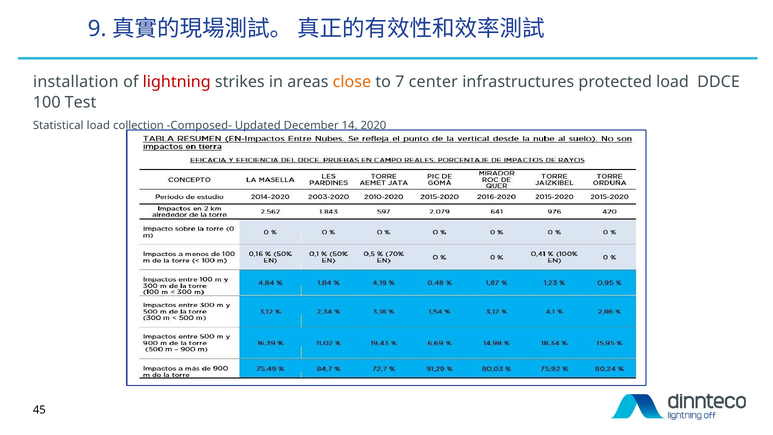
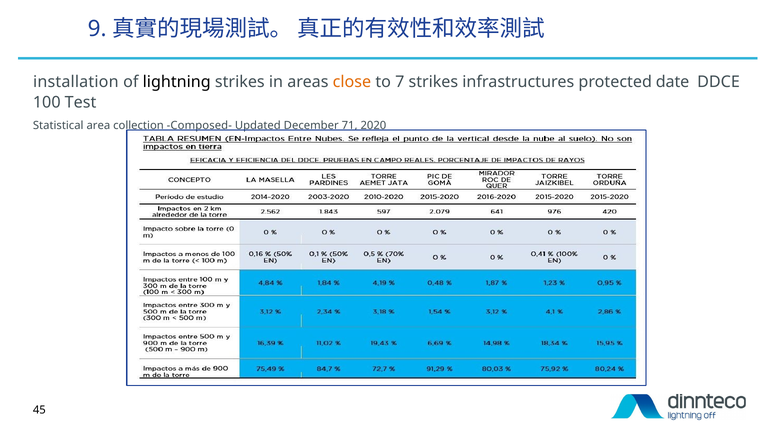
lightning colour: red -> black
7 center: center -> strikes
protected load: load -> date
Statistical load: load -> area
14: 14 -> 71
